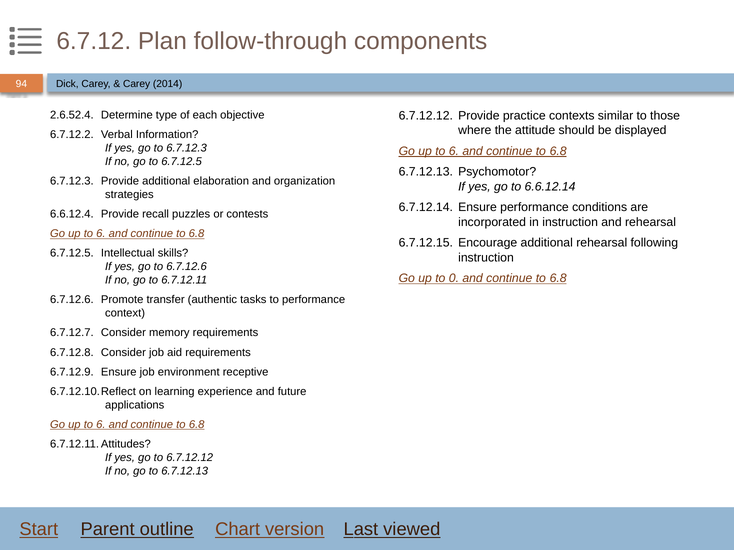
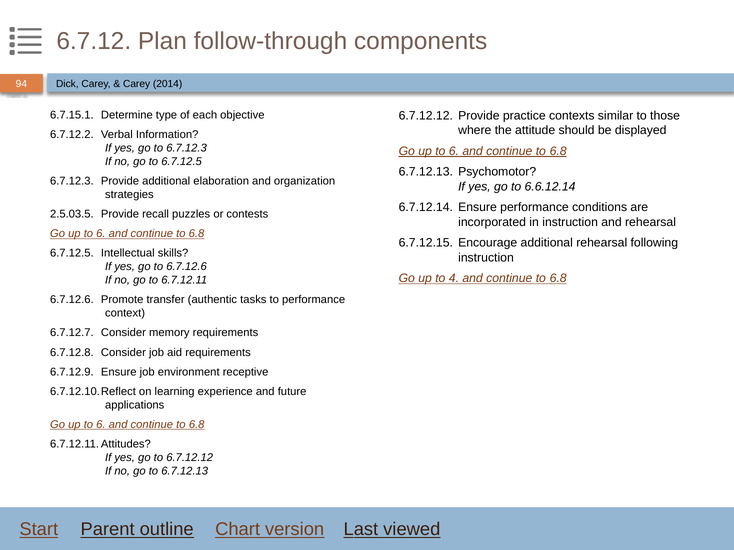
2.6.52.4: 2.6.52.4 -> 6.7.15.1
6.6.12.4: 6.6.12.4 -> 2.5.03.5
0: 0 -> 4
